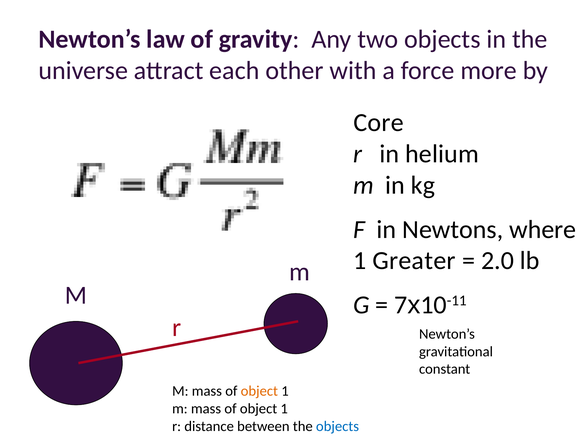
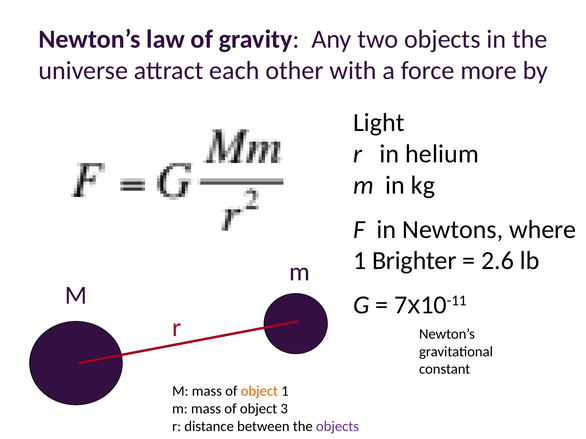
Core: Core -> Light
Greater: Greater -> Brighter
2.0: 2.0 -> 2.6
1 at (284, 409): 1 -> 3
objects at (338, 427) colour: blue -> purple
